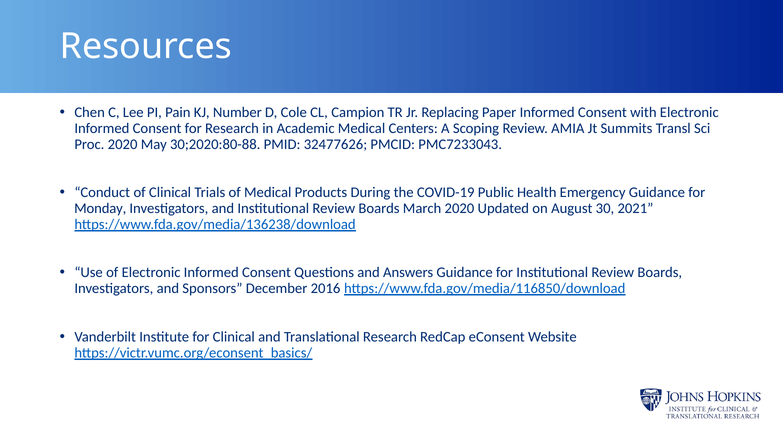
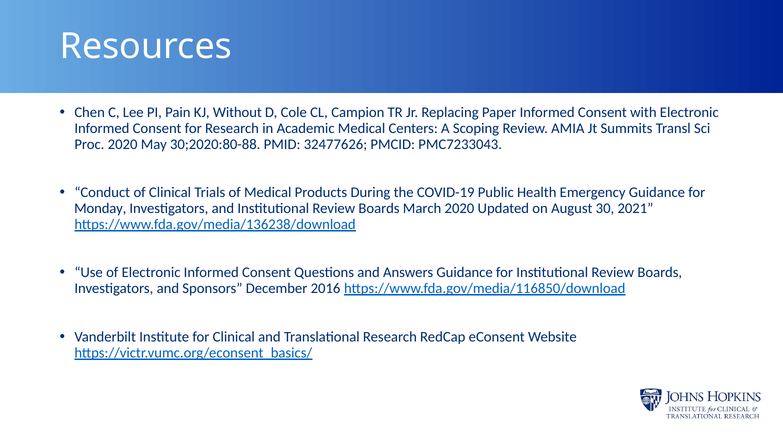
Number: Number -> Without
